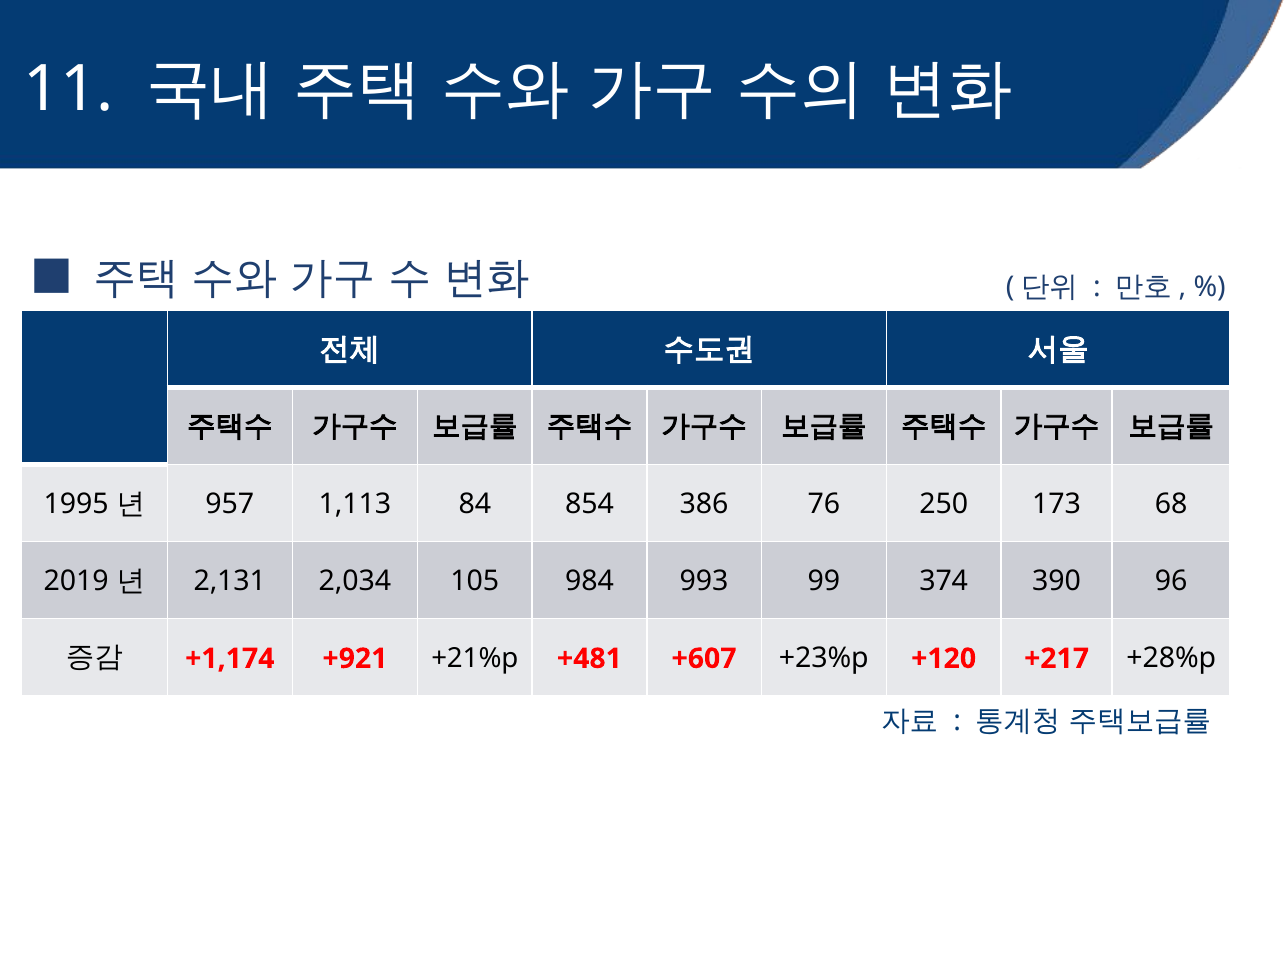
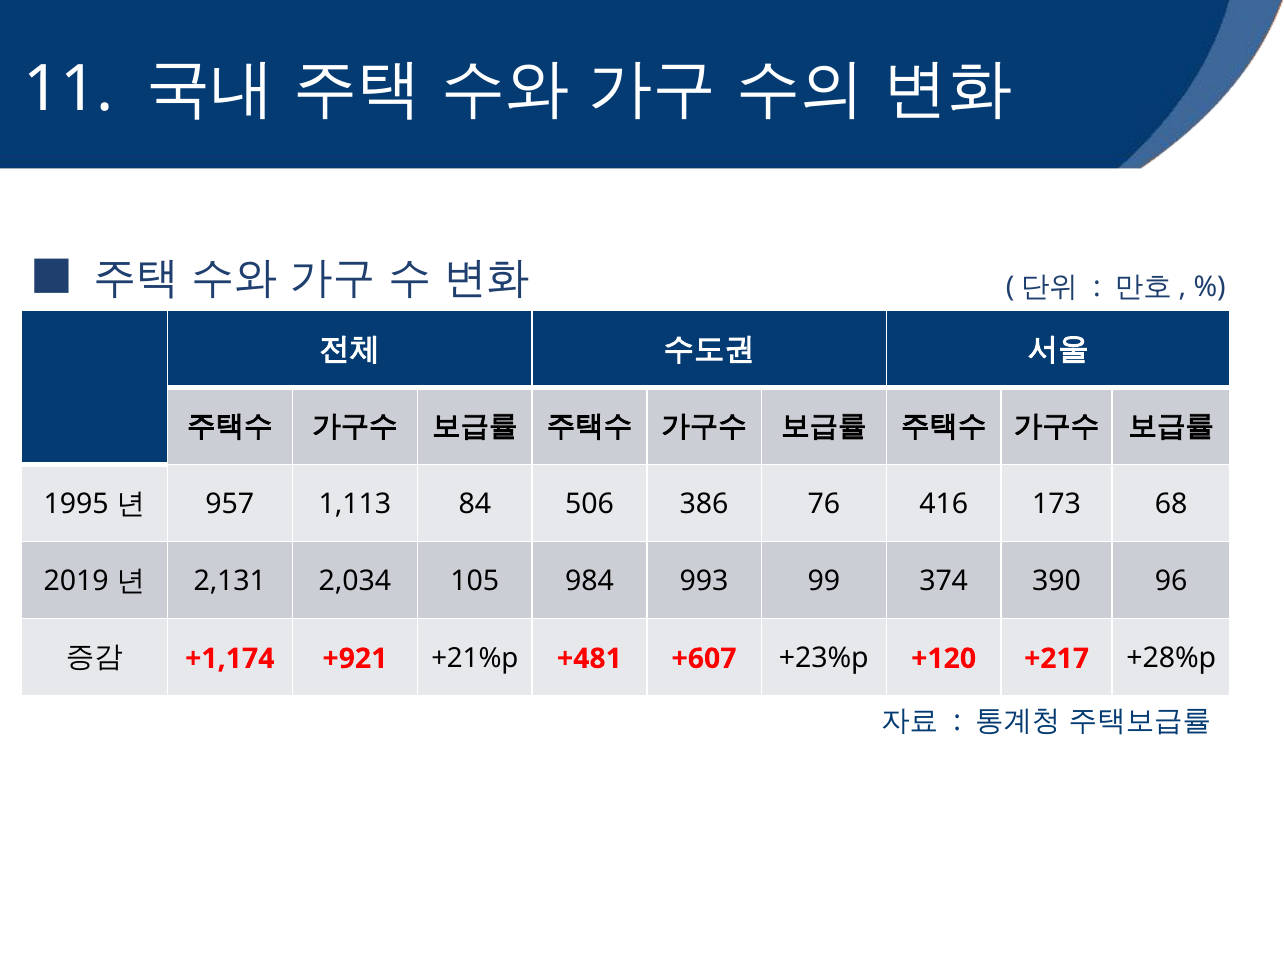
854: 854 -> 506
250: 250 -> 416
